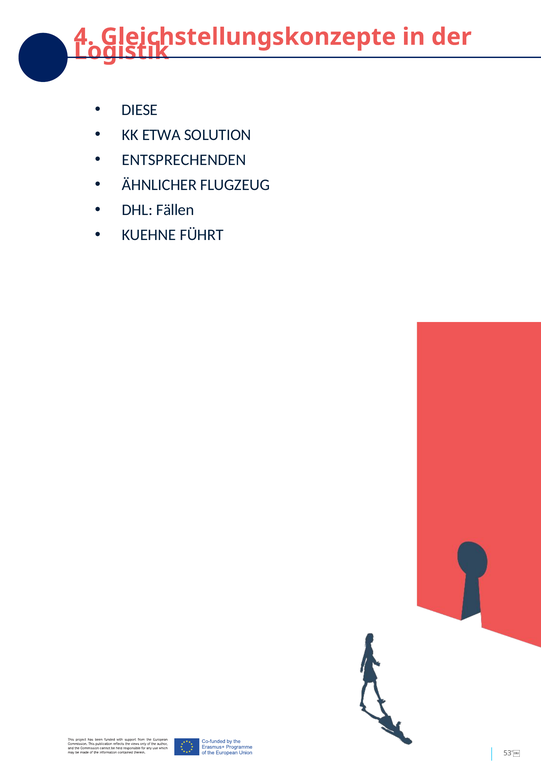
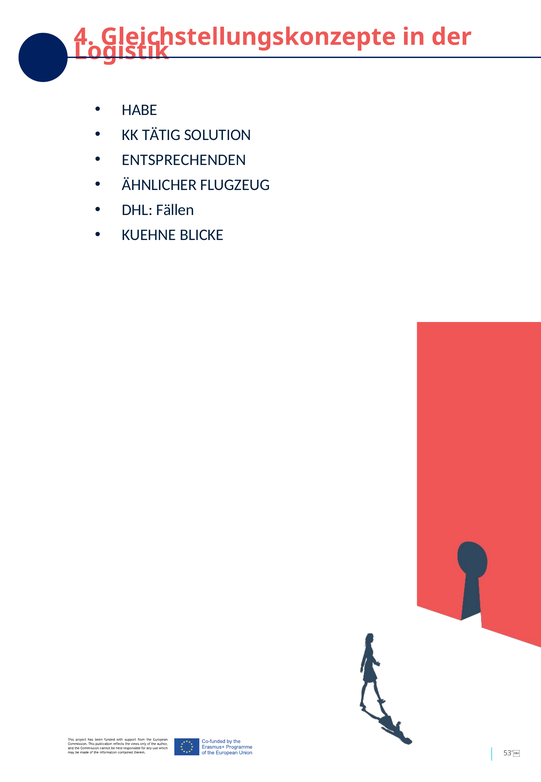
DIESE: DIESE -> HABE
ETWA: ETWA -> TÄTIG
FÜHRT: FÜHRT -> BLICKE
